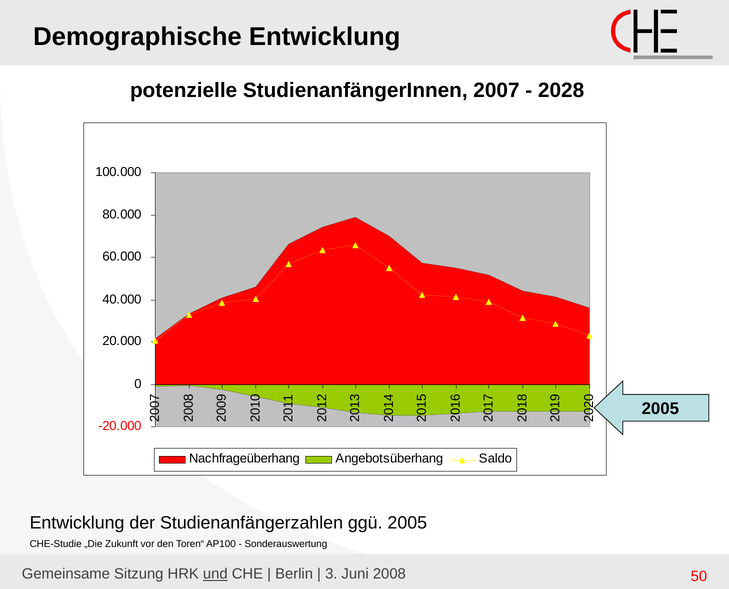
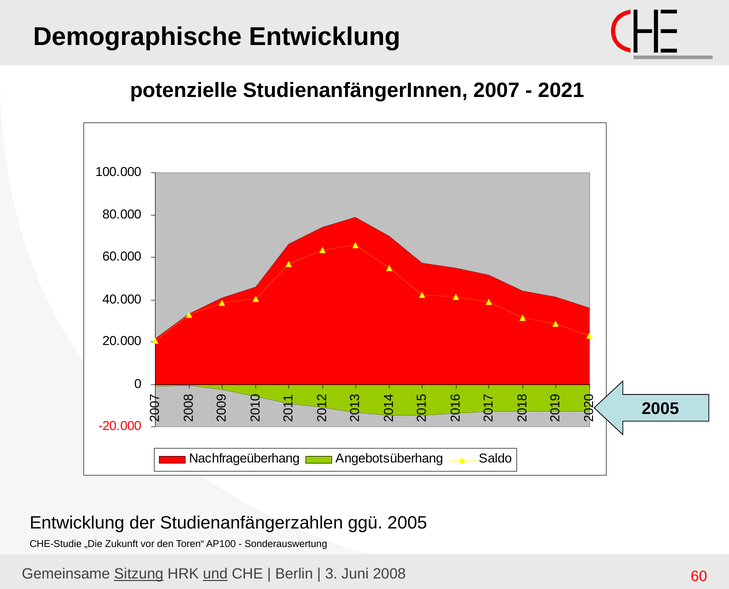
2028: 2028 -> 2021
Sitzung underline: none -> present
50: 50 -> 60
